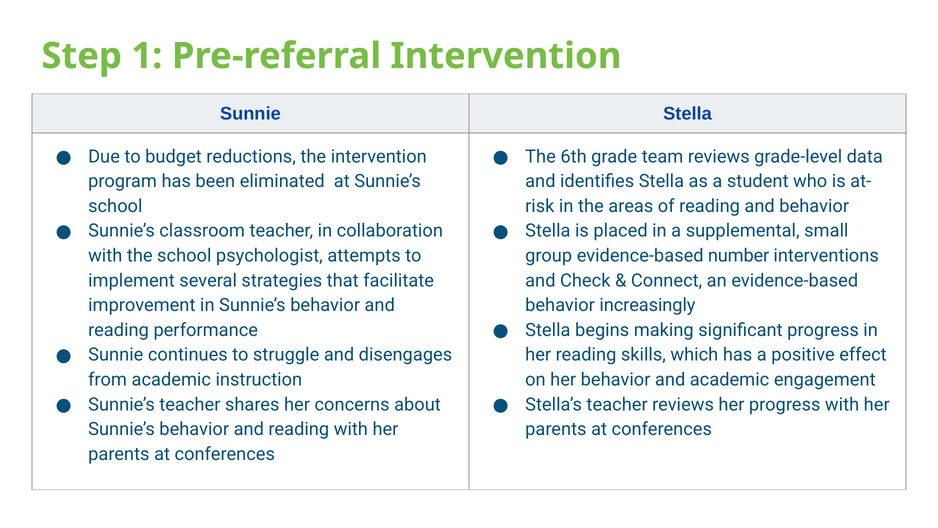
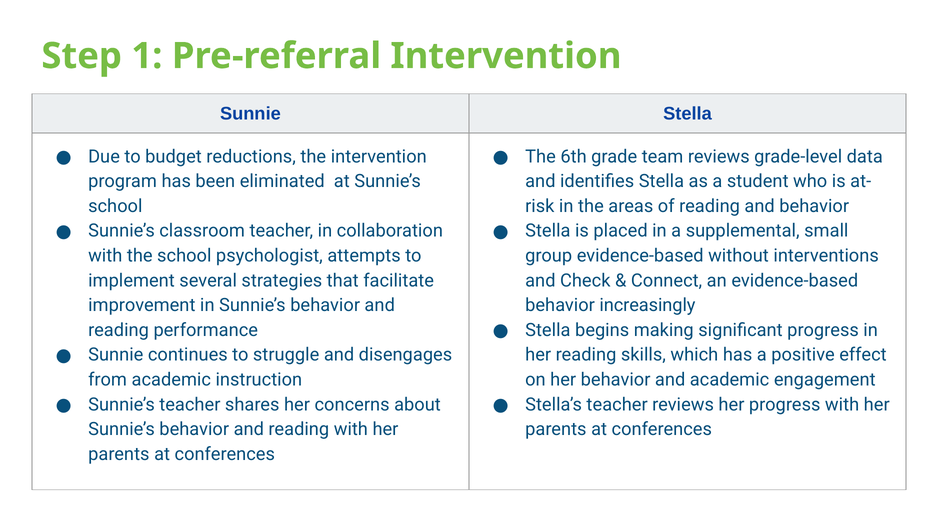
number: number -> without
